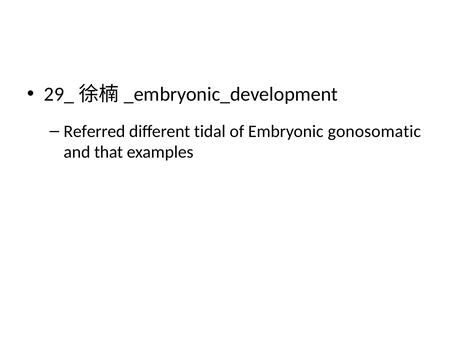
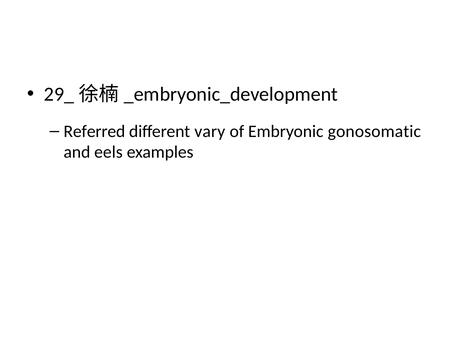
tidal: tidal -> vary
that: that -> eels
